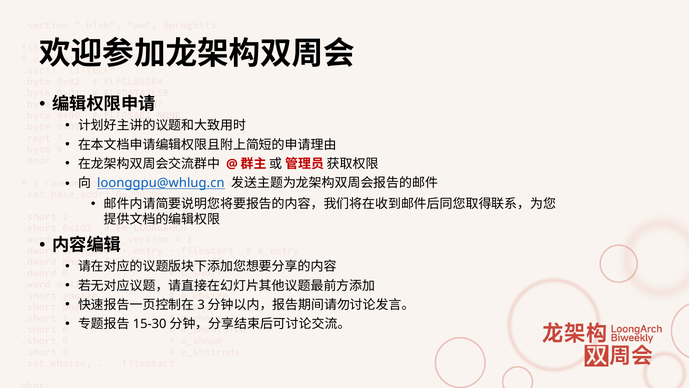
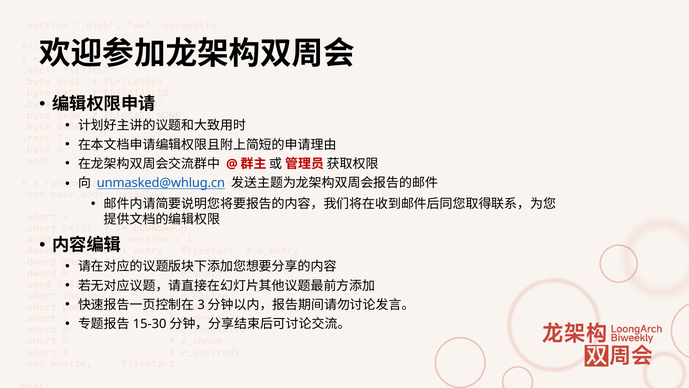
loonggpu@whlug.cn: loonggpu@whlug.cn -> unmasked@whlug.cn
